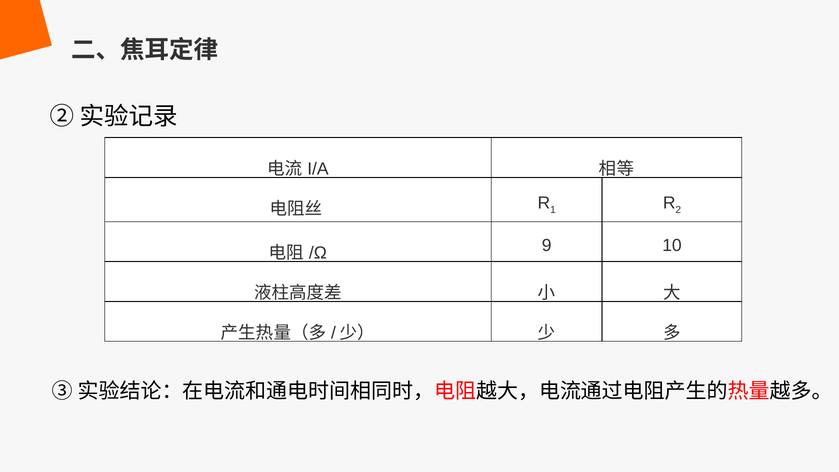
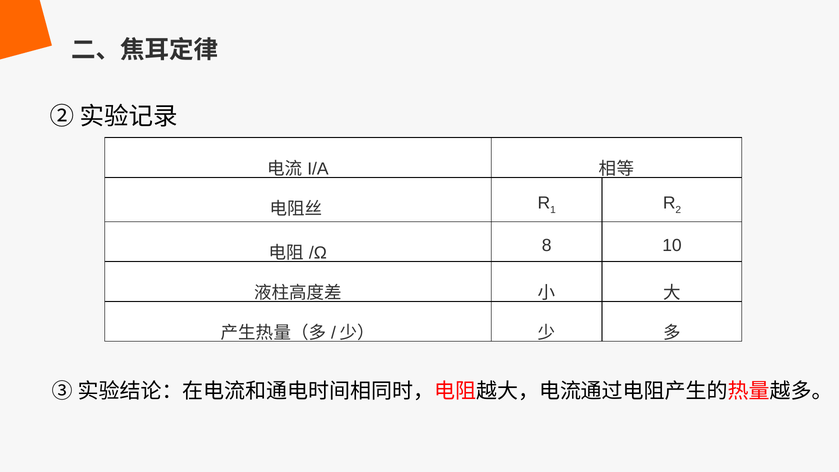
9: 9 -> 8
